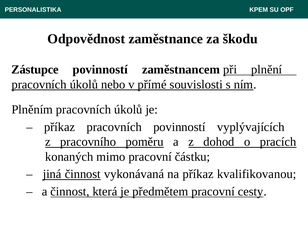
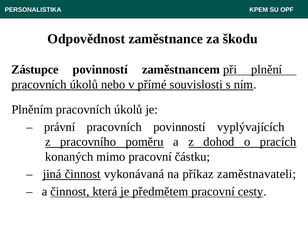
příkaz at (60, 127): příkaz -> právní
kvalifikovanou: kvalifikovanou -> zaměstnavateli
